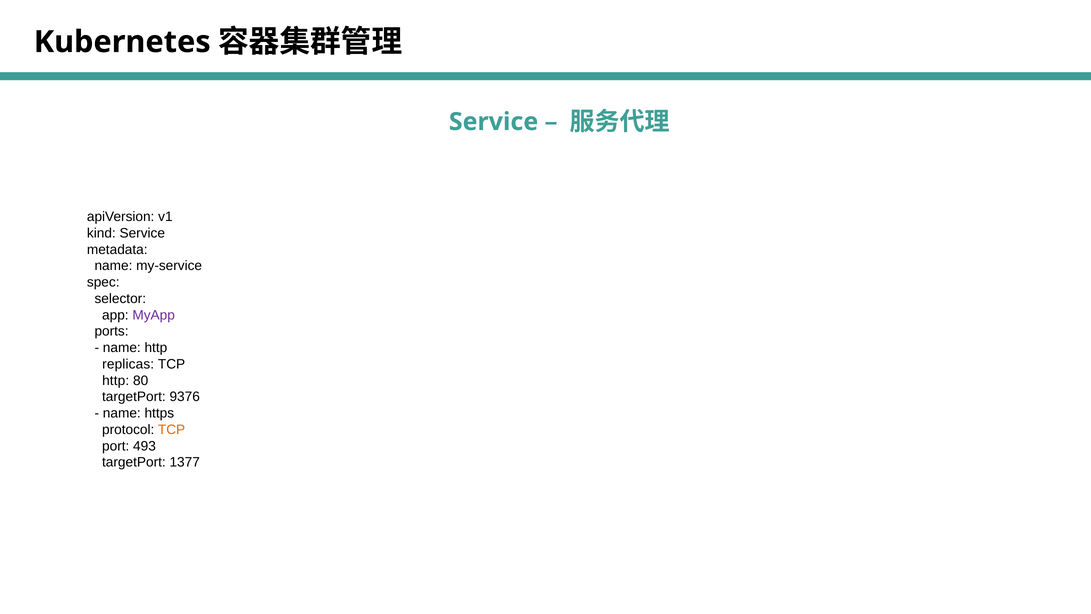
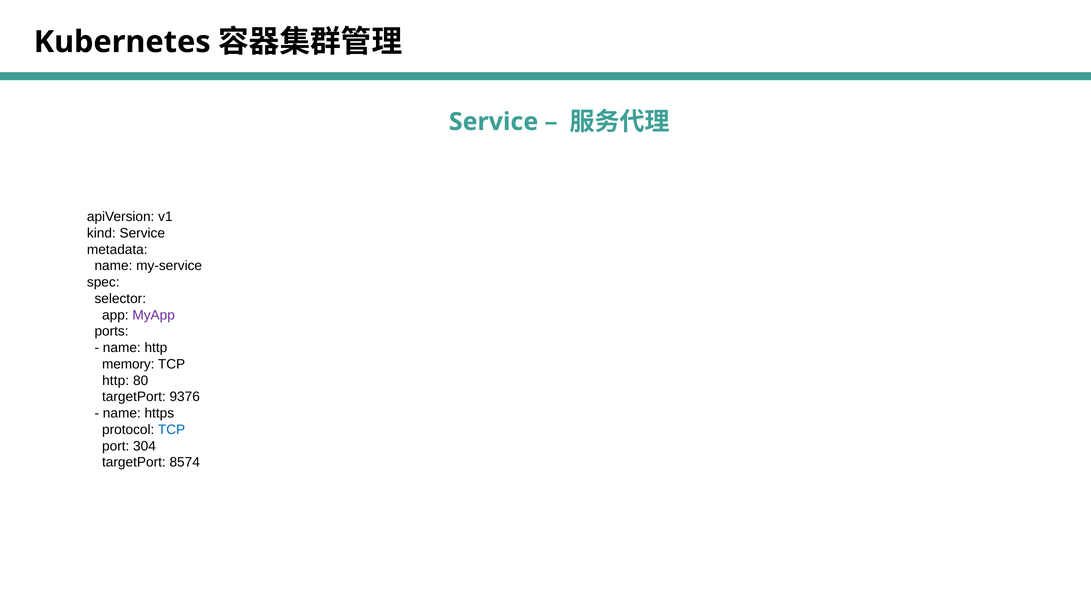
replicas: replicas -> memory
TCP at (172, 429) colour: orange -> blue
493: 493 -> 304
1377: 1377 -> 8574
